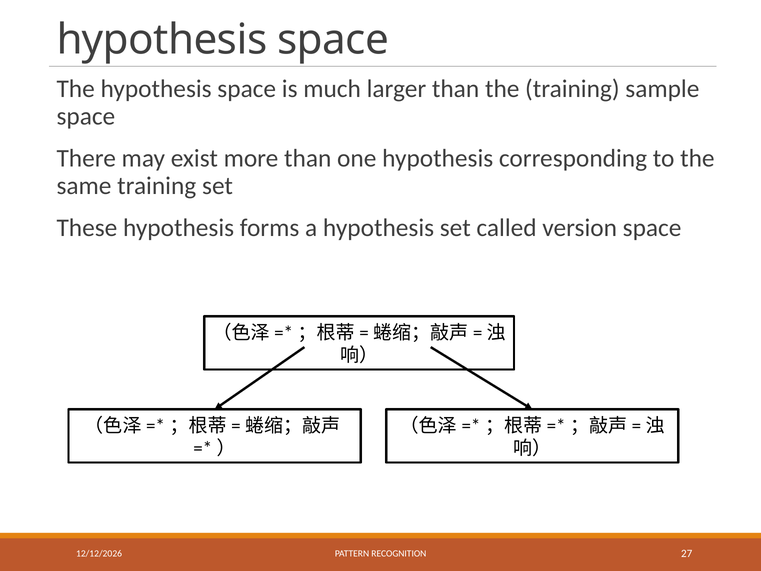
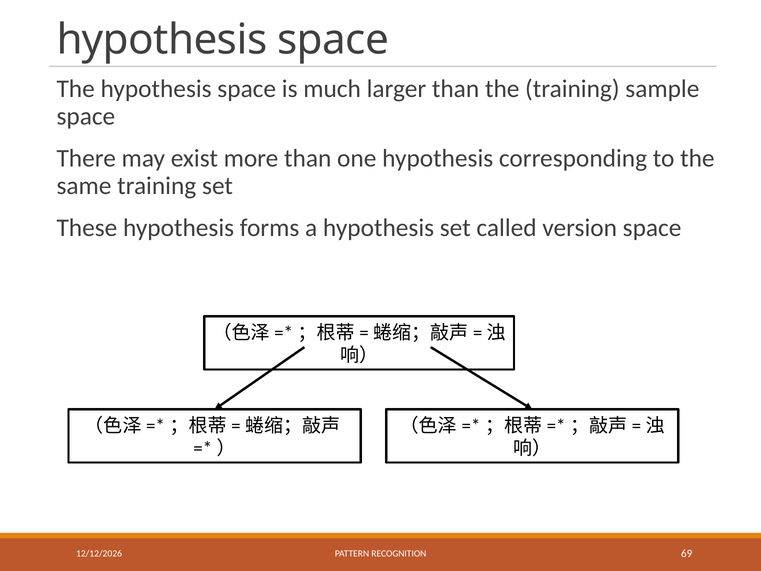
27: 27 -> 69
